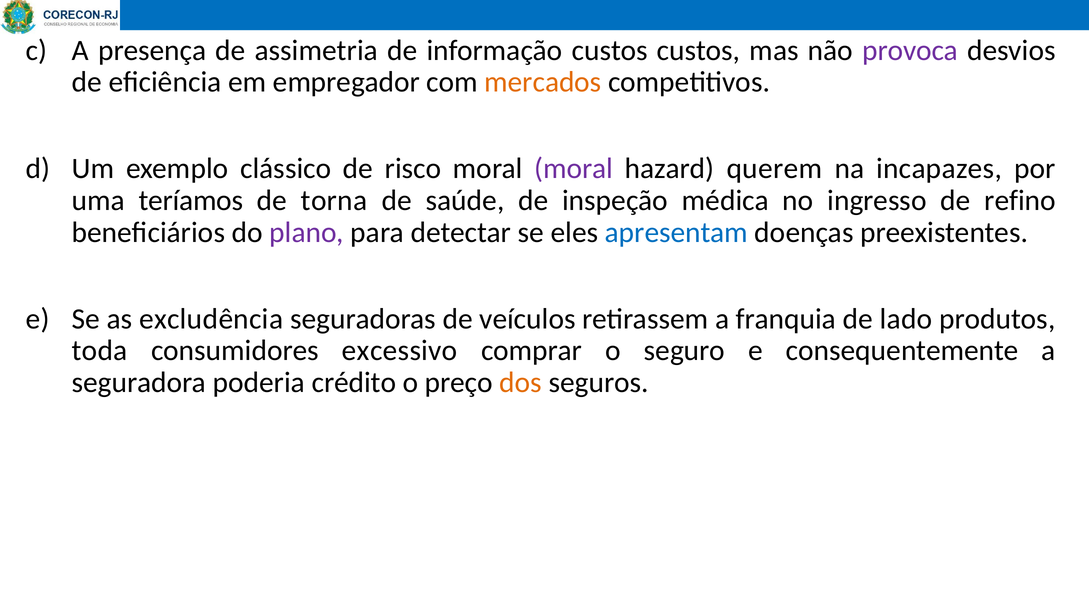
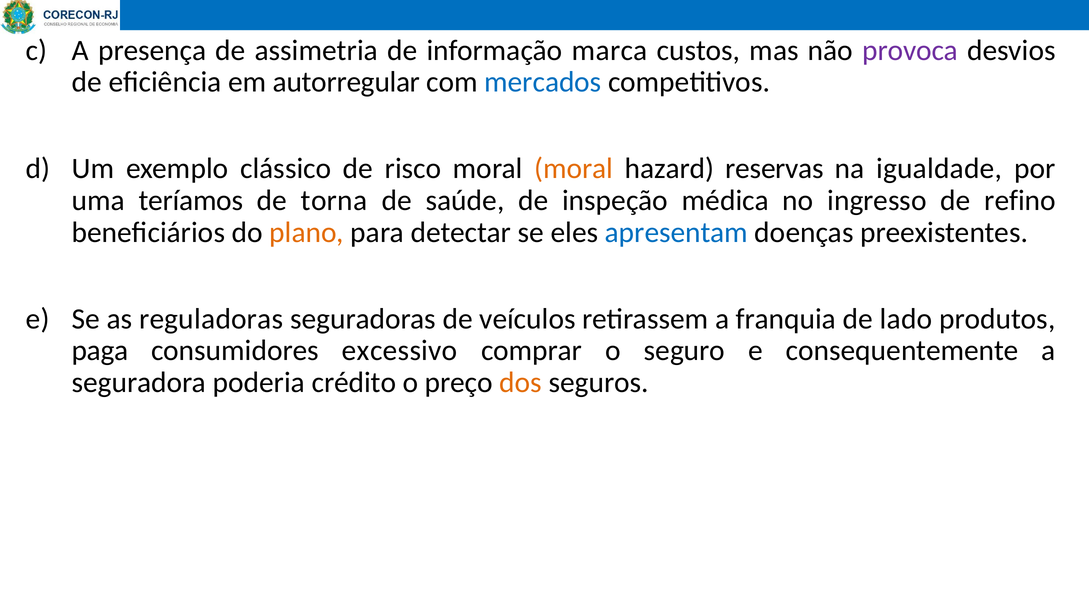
informação custos: custos -> marca
empregador: empregador -> autorregular
mercados colour: orange -> blue
moral at (574, 169) colour: purple -> orange
querem: querem -> reservas
incapazes: incapazes -> igualdade
plano colour: purple -> orange
excludência: excludência -> reguladoras
toda: toda -> paga
